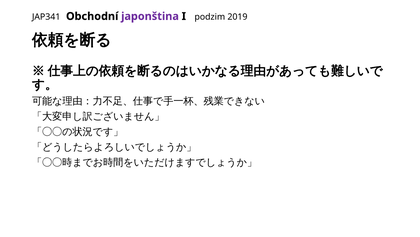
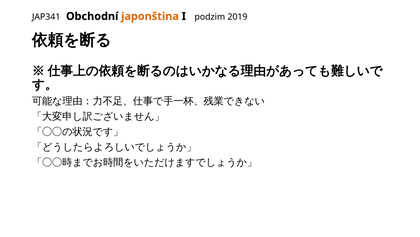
japonština colour: purple -> orange
